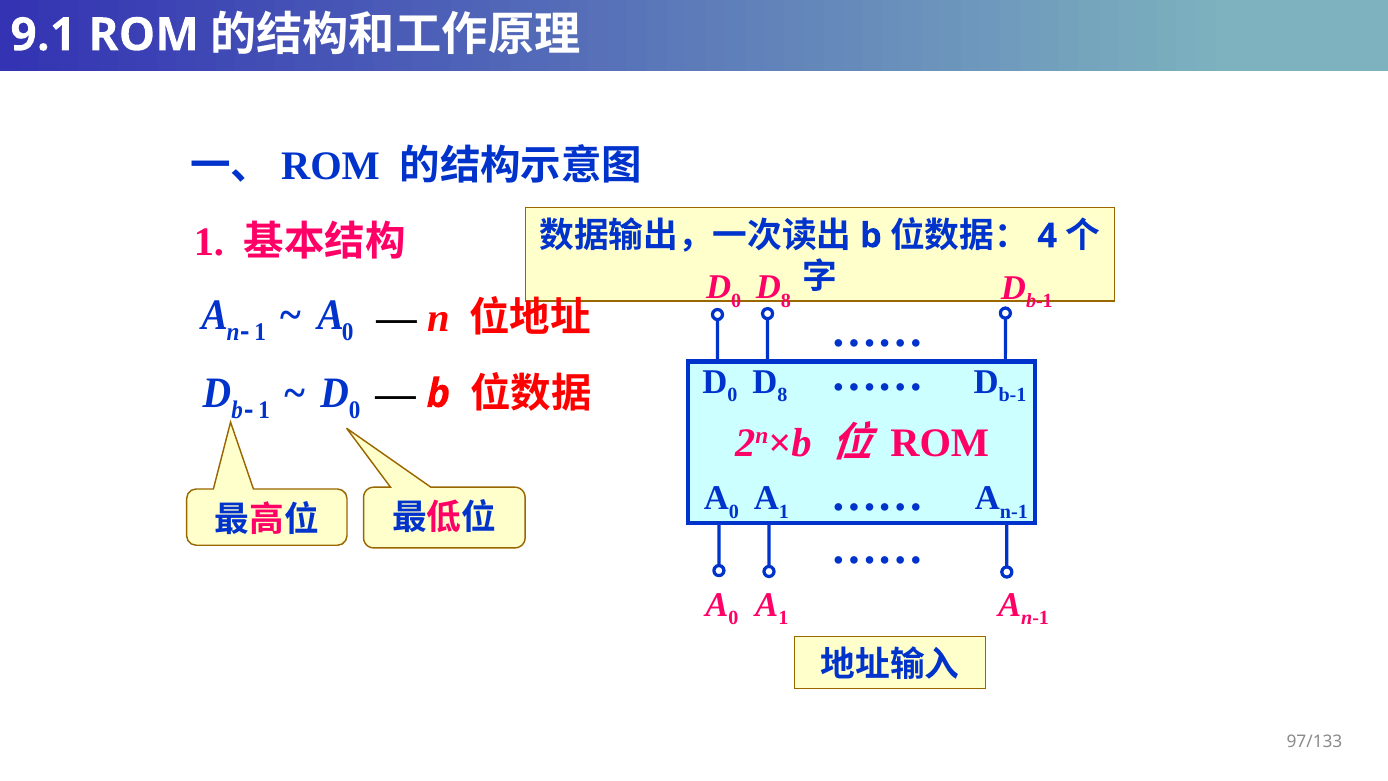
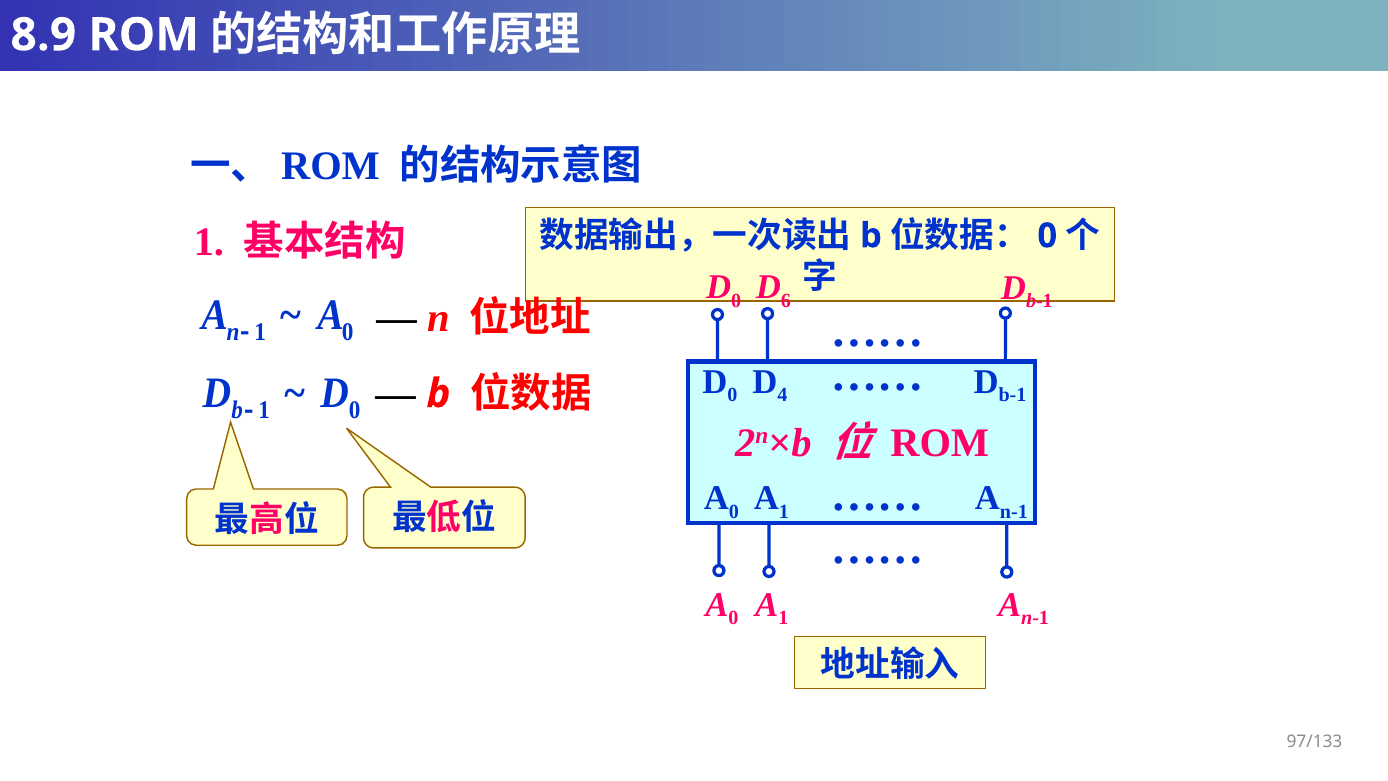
9.1: 9.1 -> 8.9
4 at (1047, 236): 4 -> 0
8 at (786, 300): 8 -> 6
8 at (782, 395): 8 -> 4
